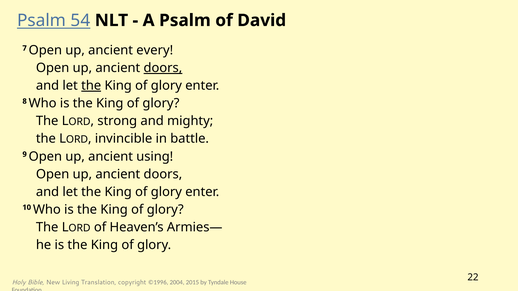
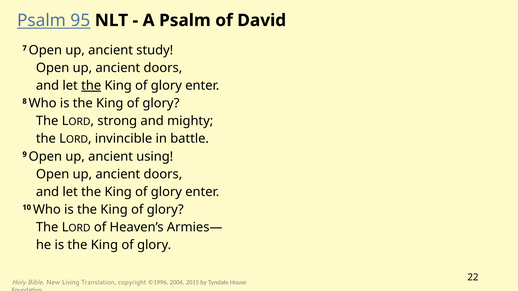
54: 54 -> 95
every: every -> study
doors at (163, 68) underline: present -> none
